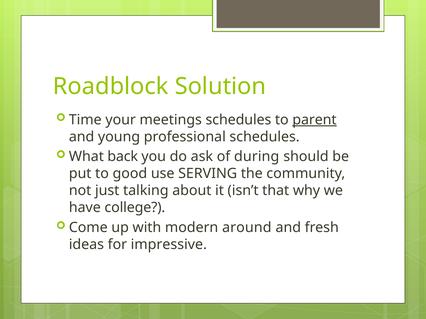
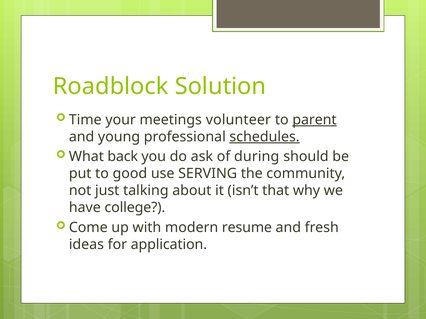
meetings schedules: schedules -> volunteer
schedules at (265, 137) underline: none -> present
around: around -> resume
impressive: impressive -> application
